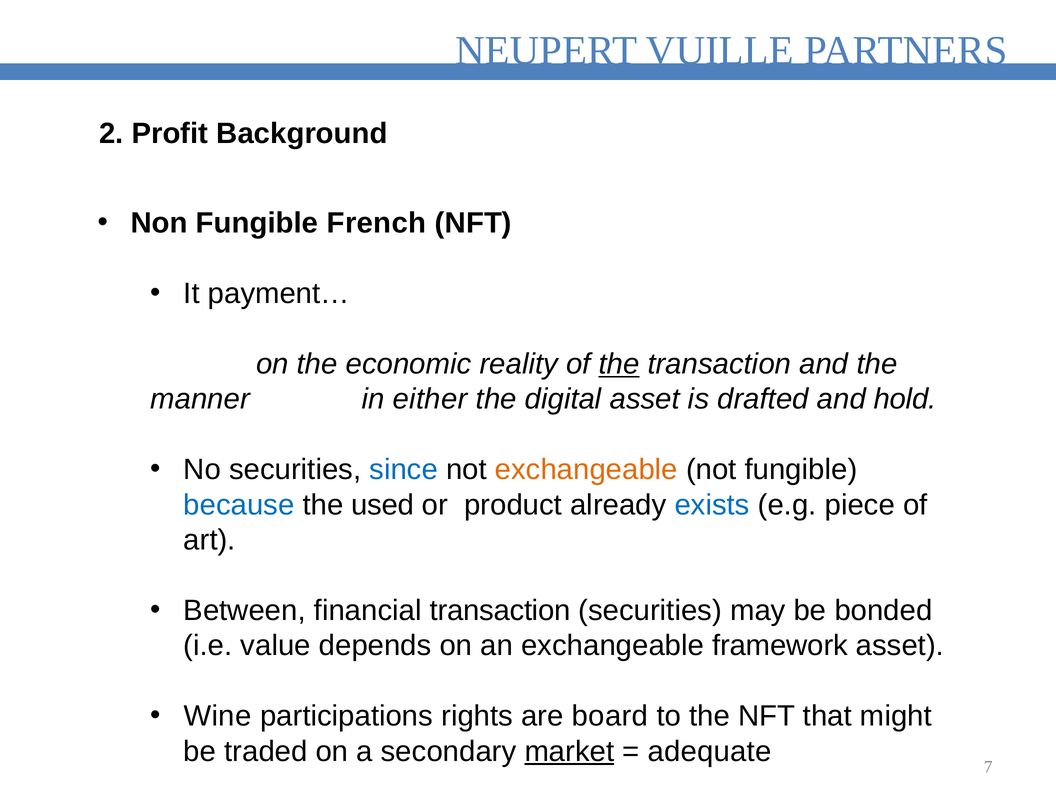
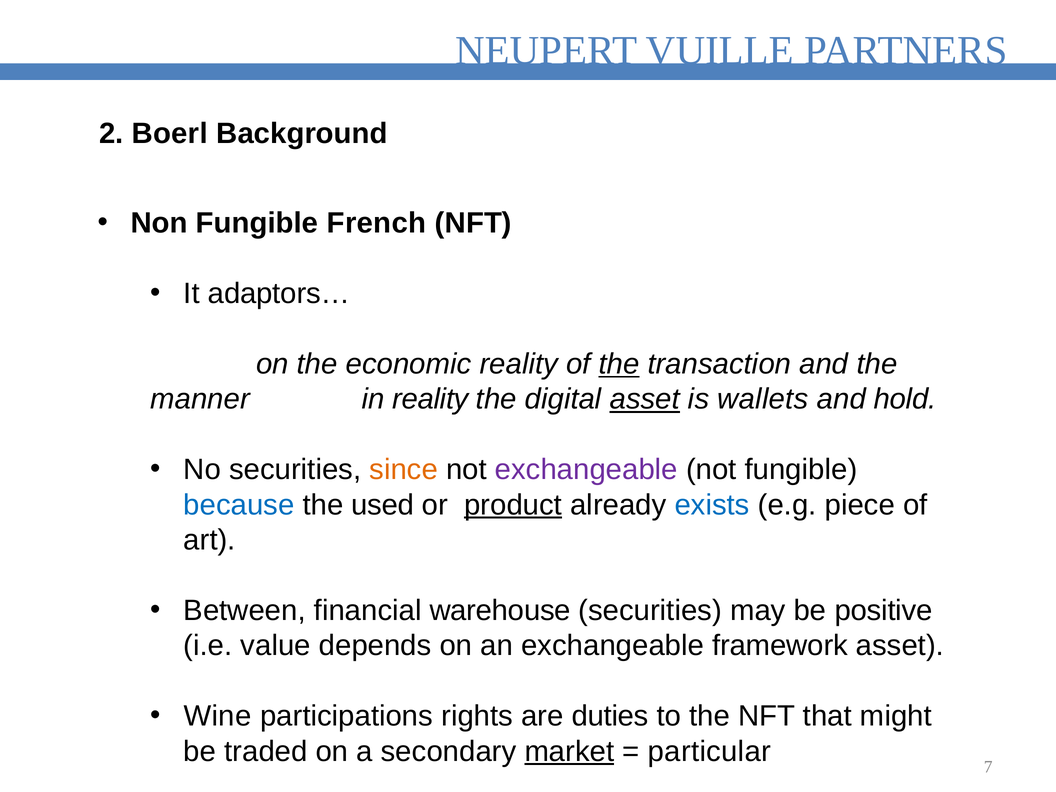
Profit: Profit -> Boerl
payment…: payment… -> adaptors…
in either: either -> reality
asset at (645, 399) underline: none -> present
drafted: drafted -> wallets
since colour: blue -> orange
exchangeable at (586, 470) colour: orange -> purple
product underline: none -> present
financial transaction: transaction -> warehouse
bonded: bonded -> positive
board: board -> duties
adequate: adequate -> particular
